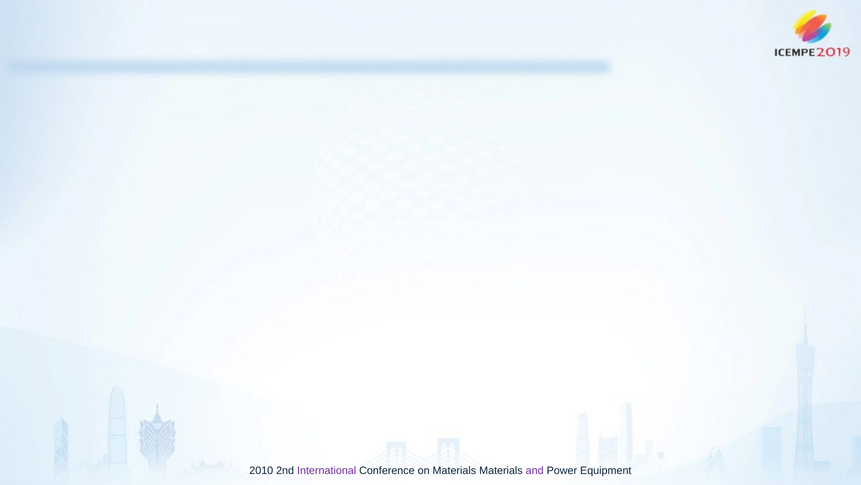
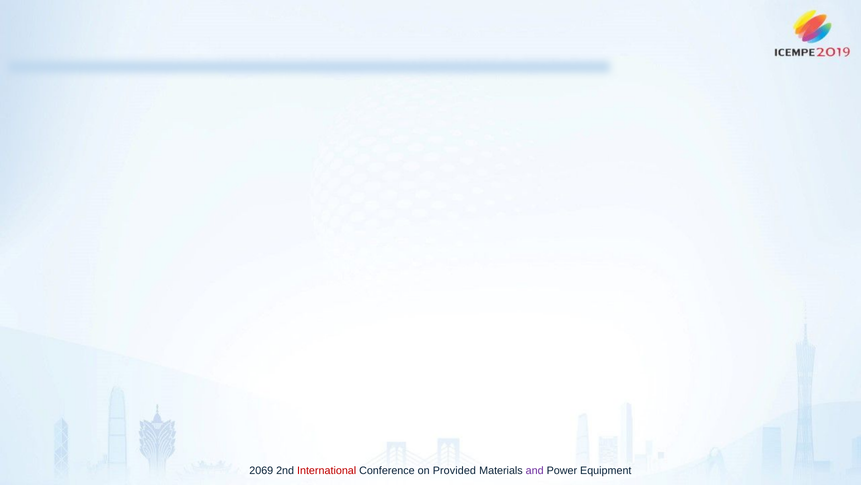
2010: 2010 -> 2069
International colour: purple -> red
on Materials: Materials -> Provided
